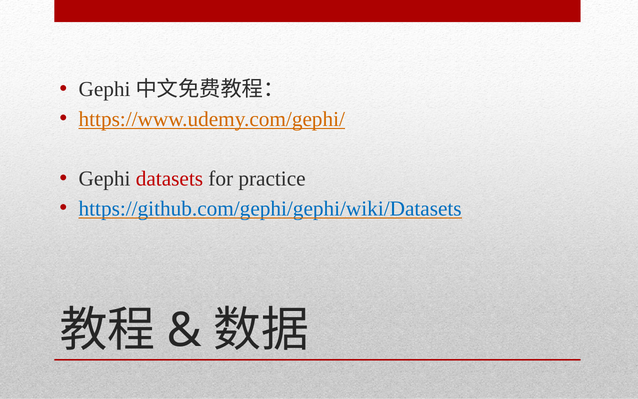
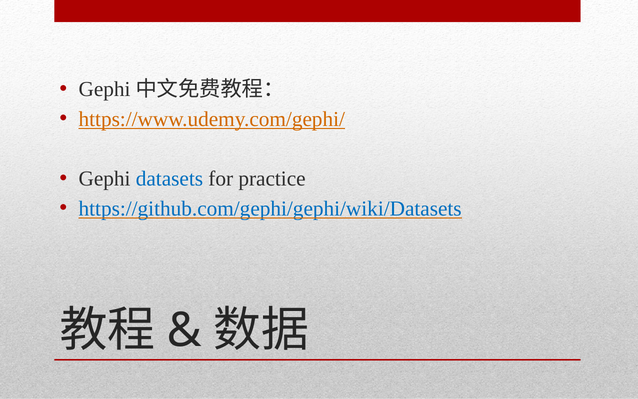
datasets colour: red -> blue
